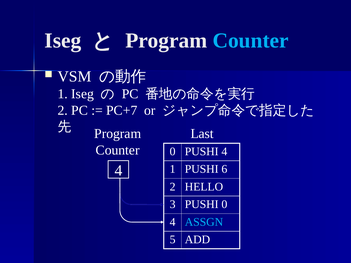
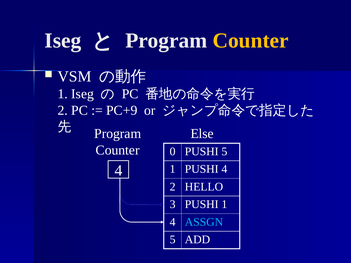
Counter at (251, 41) colour: light blue -> yellow
PC+7: PC+7 -> PC+9
Last: Last -> Else
PUSHI 4: 4 -> 5
PUSHI 6: 6 -> 4
PUSHI 0: 0 -> 1
